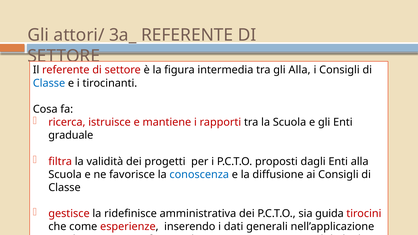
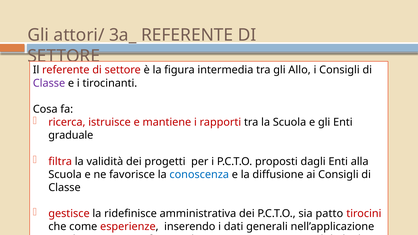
gli Alla: Alla -> Allo
Classe at (49, 83) colour: blue -> purple
guida: guida -> patto
